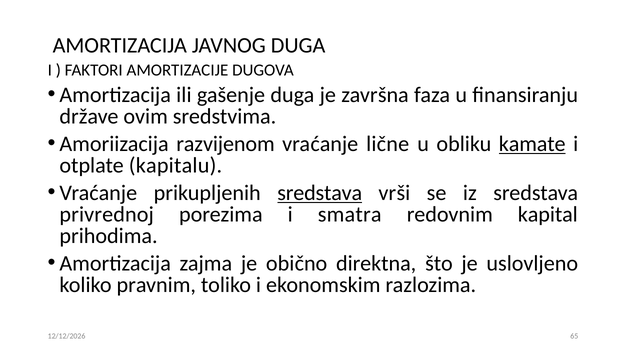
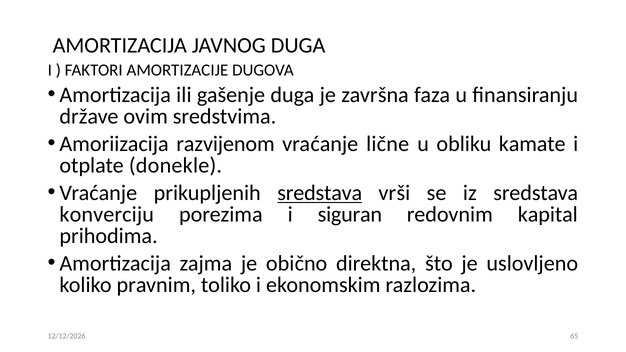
kamate underline: present -> none
kapitalu: kapitalu -> donekle
privrednoj: privrednoj -> konverciju
smatra: smatra -> siguran
